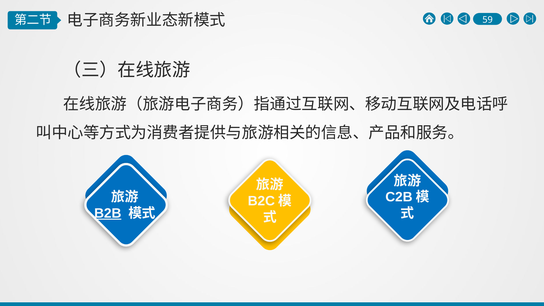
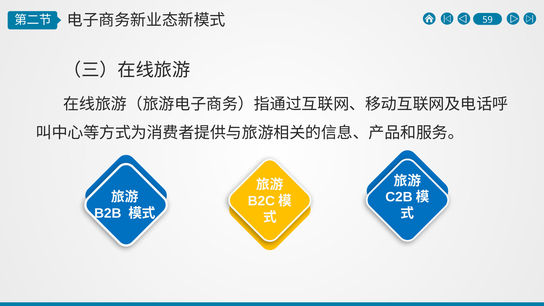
B2B underline: present -> none
